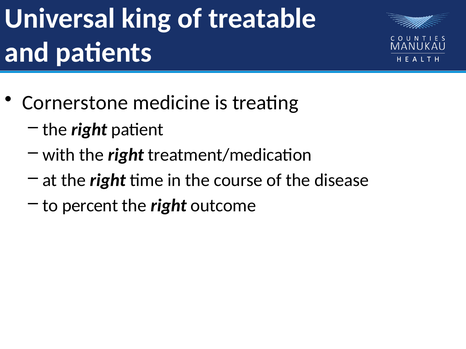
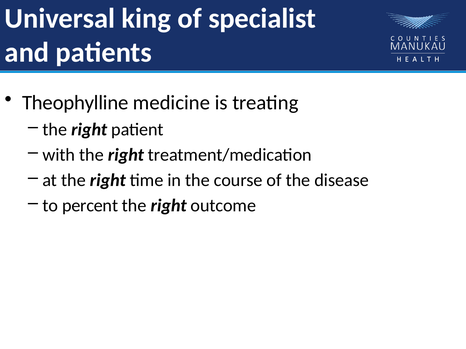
treatable: treatable -> specialist
Cornerstone: Cornerstone -> Theophylline
